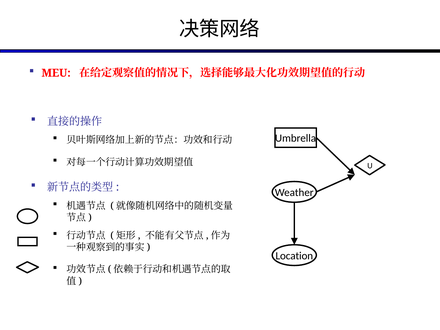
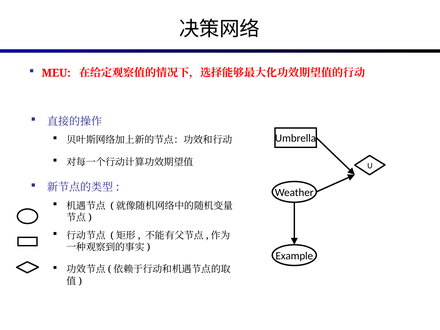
Location: Location -> Example
